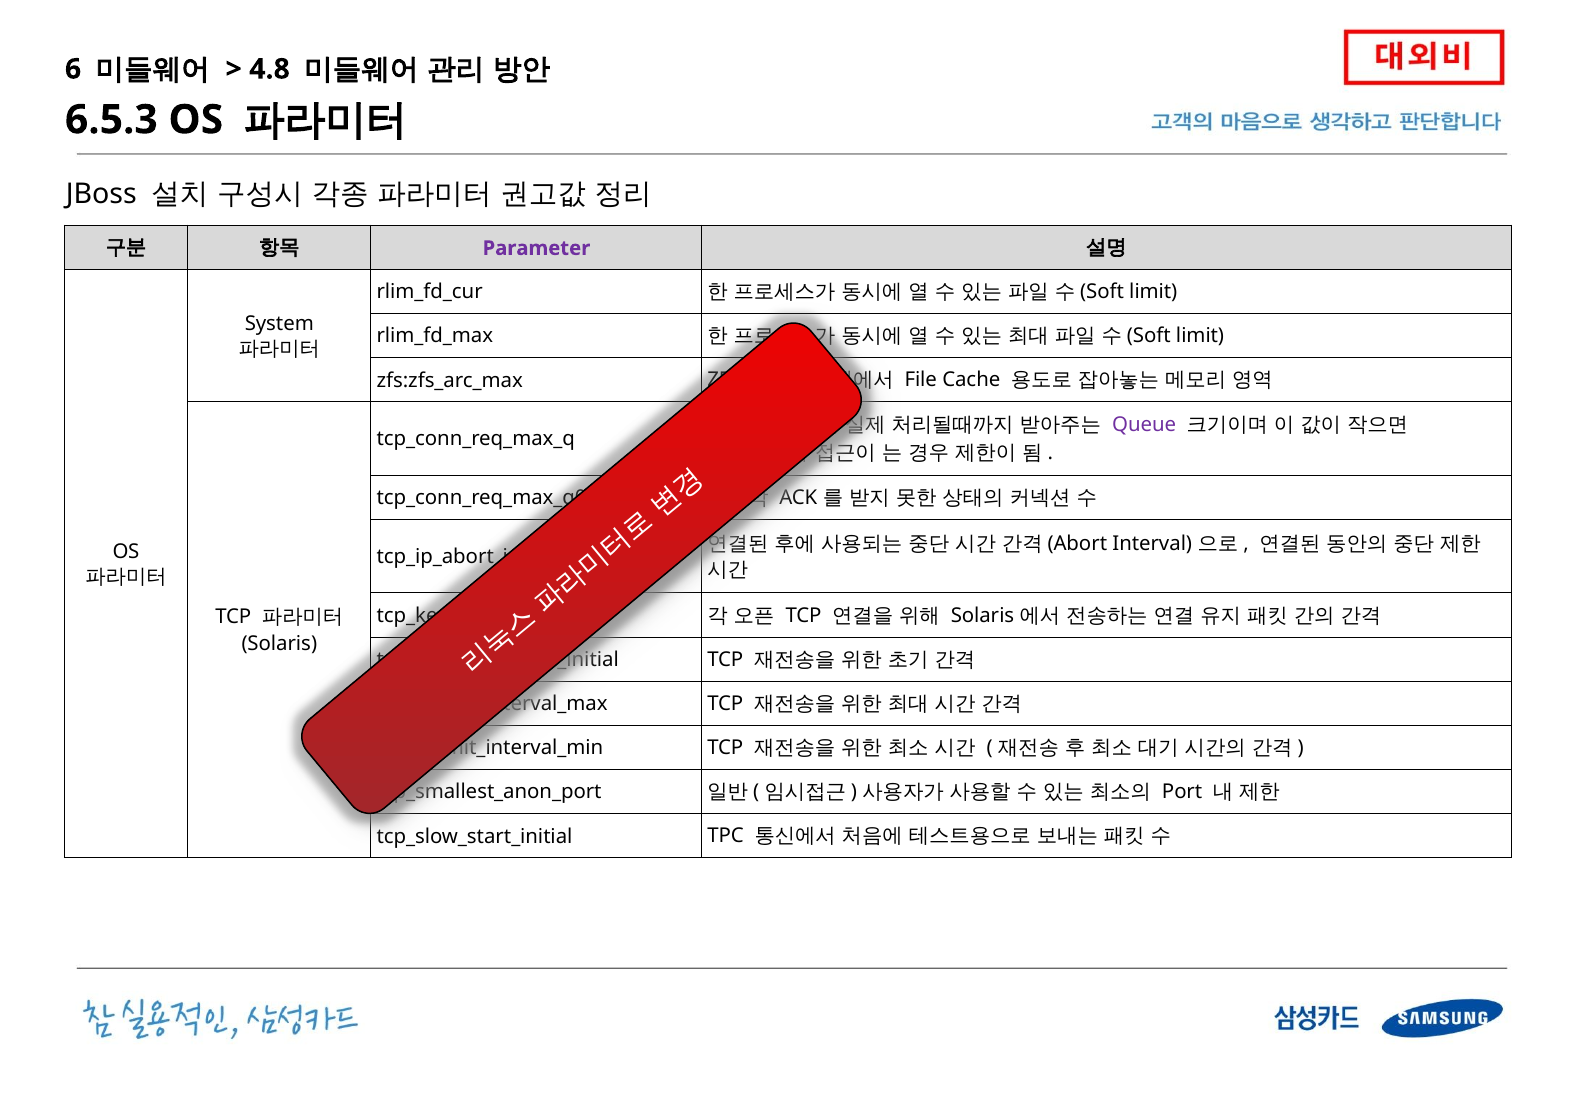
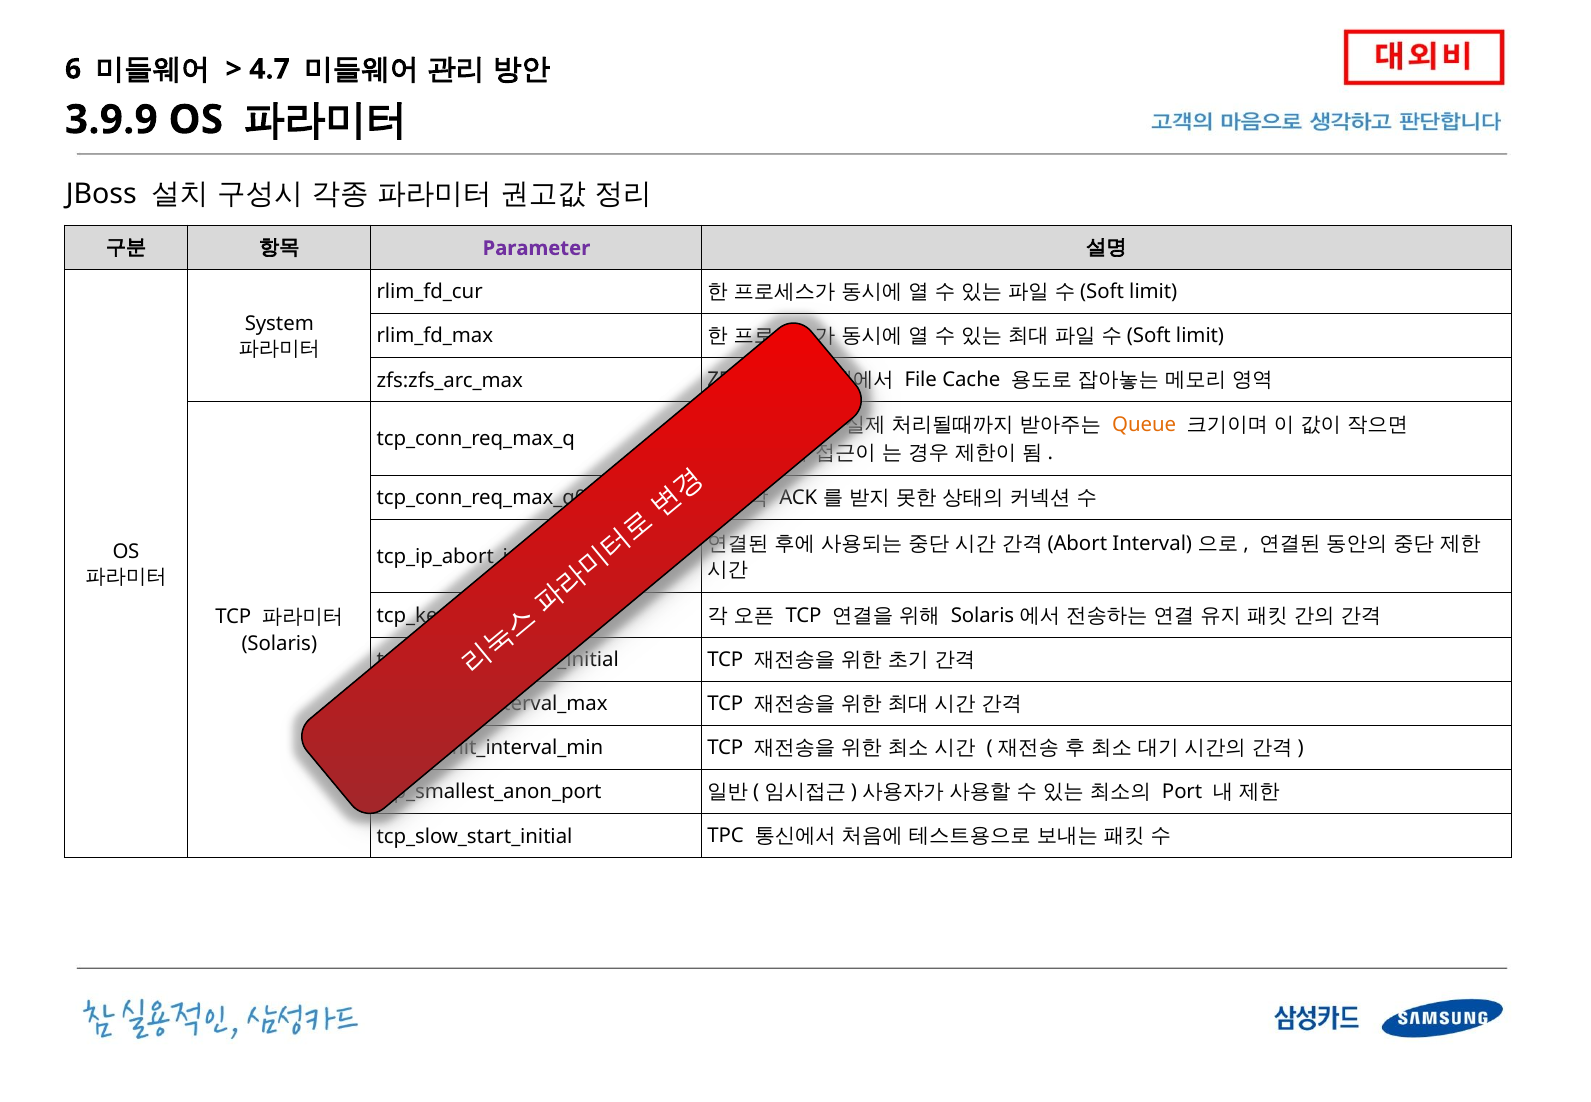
4.8: 4.8 -> 4.7
6.5.3: 6.5.3 -> 3.9.9
Queue colour: purple -> orange
